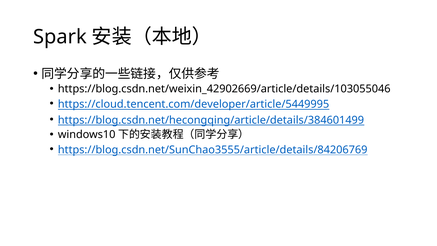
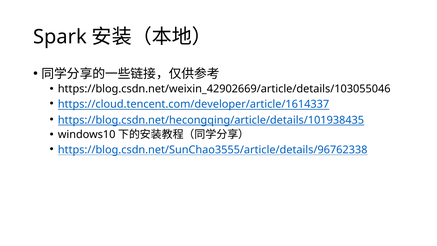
https://cloud.tencent.com/developer/article/5449995: https://cloud.tencent.com/developer/article/5449995 -> https://cloud.tencent.com/developer/article/1614337
https://blog.csdn.net/hecongqing/article/details/384601499: https://blog.csdn.net/hecongqing/article/details/384601499 -> https://blog.csdn.net/hecongqing/article/details/101938435
https://blog.csdn.net/SunChao3555/article/details/84206769: https://blog.csdn.net/SunChao3555/article/details/84206769 -> https://blog.csdn.net/SunChao3555/article/details/96762338
